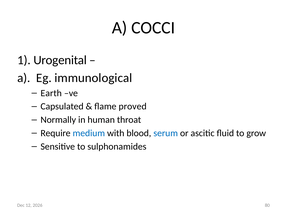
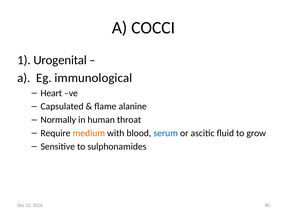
Earth: Earth -> Heart
proved: proved -> alanine
medium colour: blue -> orange
